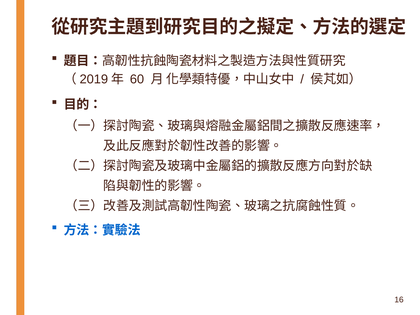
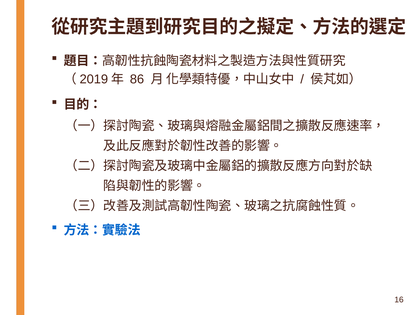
60: 60 -> 86
